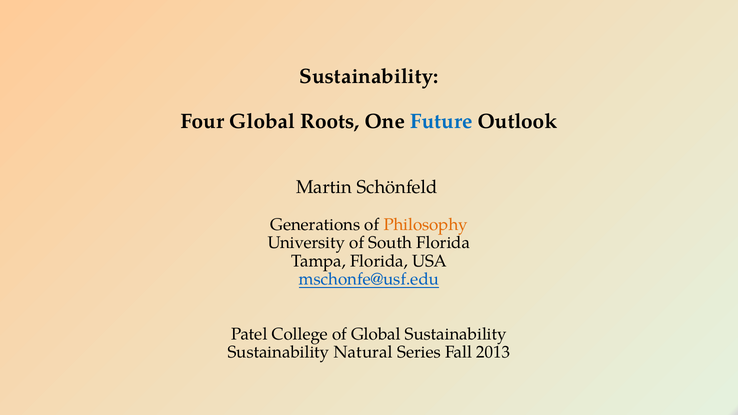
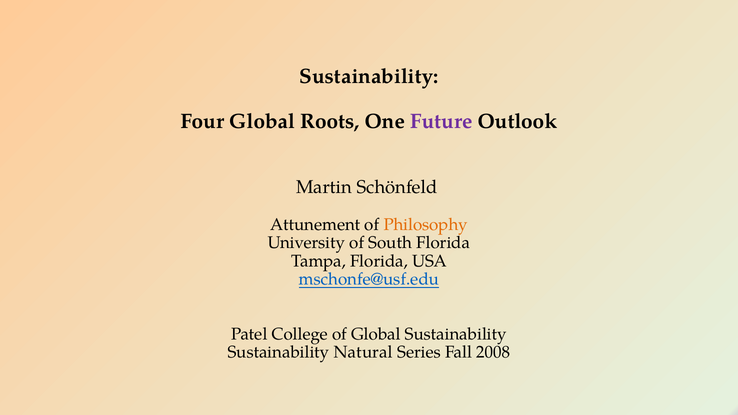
Future colour: blue -> purple
Generations: Generations -> Attunement
2013: 2013 -> 2008
